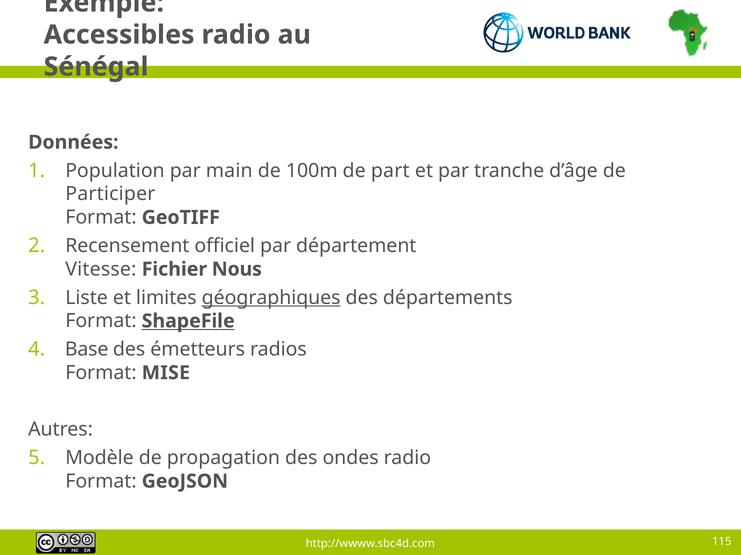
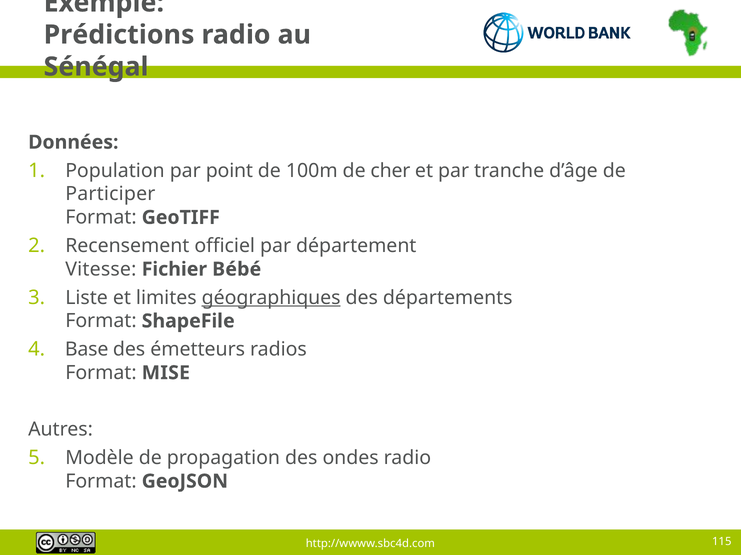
Accessibles: Accessibles -> Prédictions
main: main -> point
part: part -> cher
Nous: Nous -> Bébé
ShapeFile underline: present -> none
